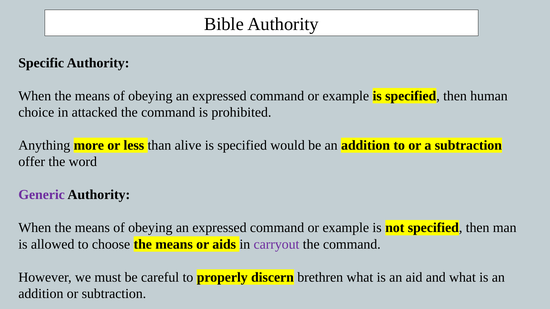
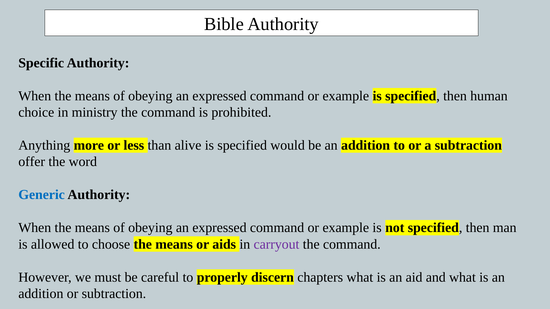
attacked: attacked -> ministry
Generic colour: purple -> blue
brethren: brethren -> chapters
